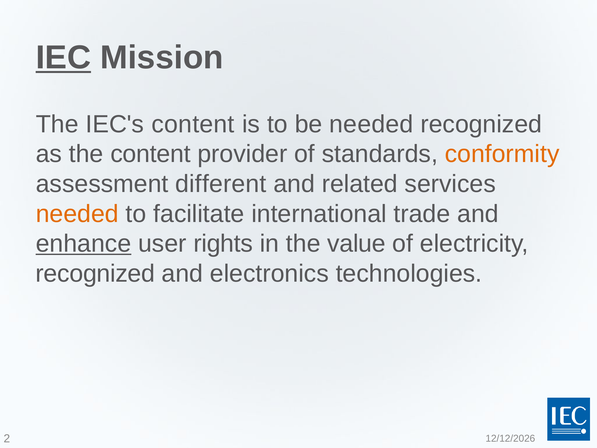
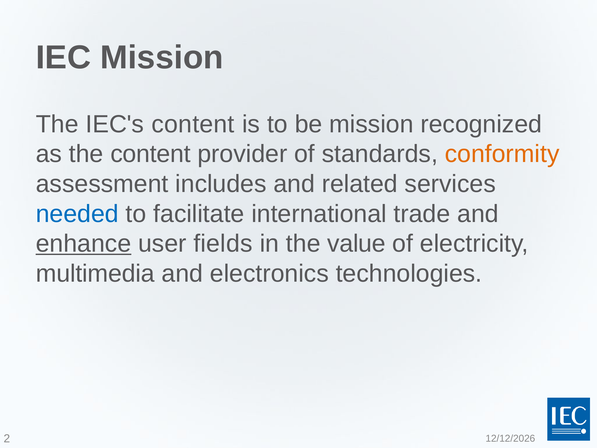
IEC underline: present -> none
be needed: needed -> mission
different: different -> includes
needed at (77, 214) colour: orange -> blue
rights: rights -> fields
recognized at (95, 273): recognized -> multimedia
